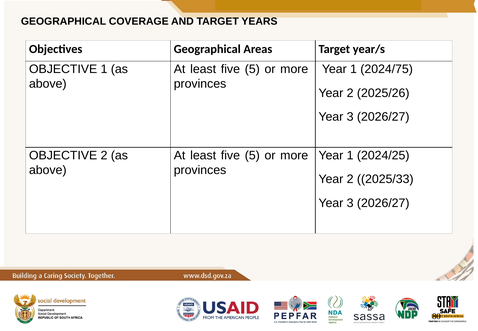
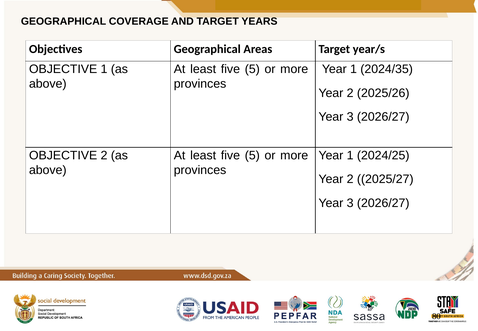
2024/75: 2024/75 -> 2024/35
2025/33: 2025/33 -> 2025/27
